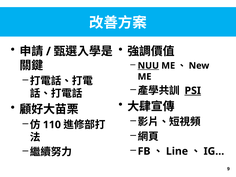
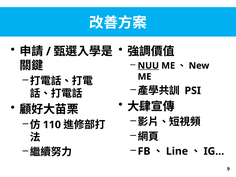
PSI underline: present -> none
